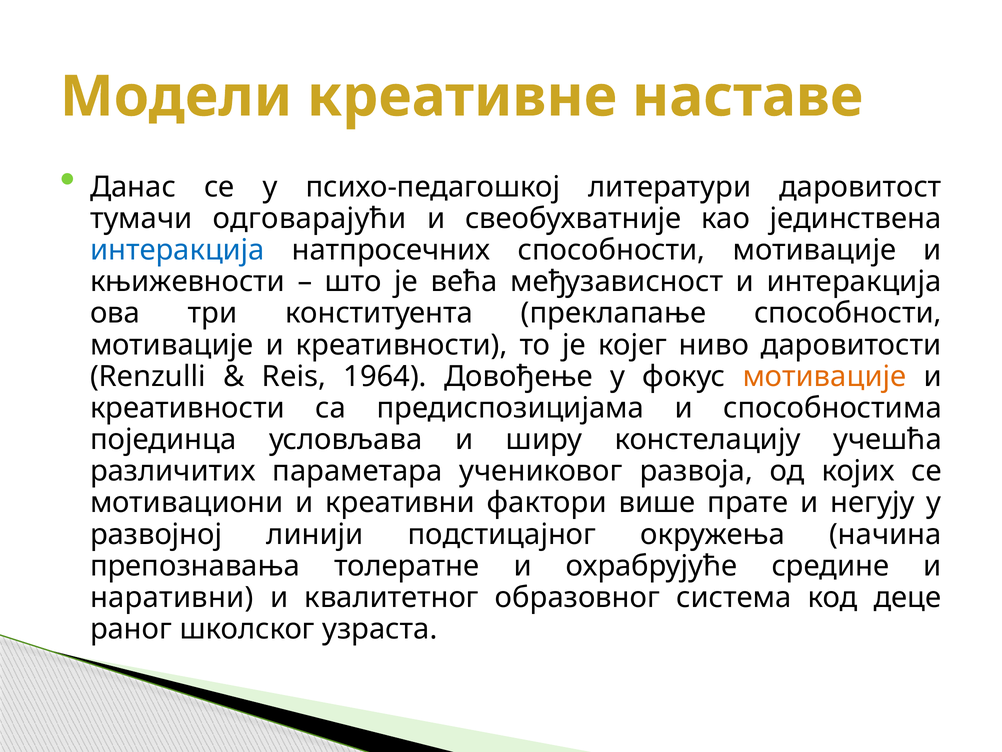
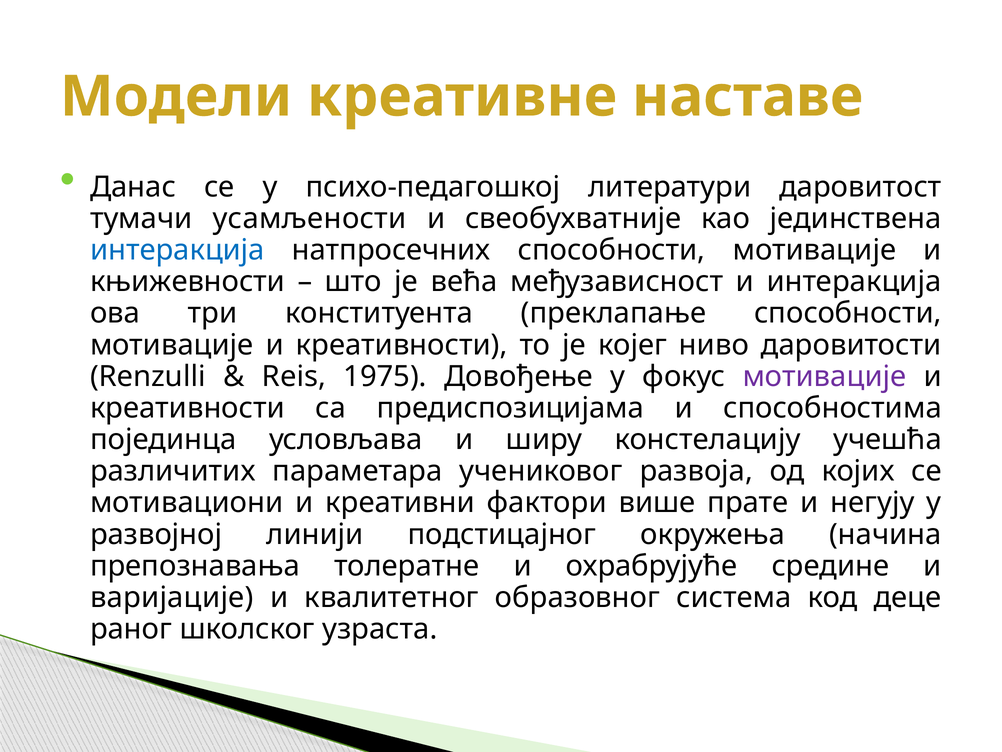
одговарајући: одговарајући -> усамљености
1964: 1964 -> 1975
мотивације at (824, 376) colour: orange -> purple
наративни: наративни -> варијације
